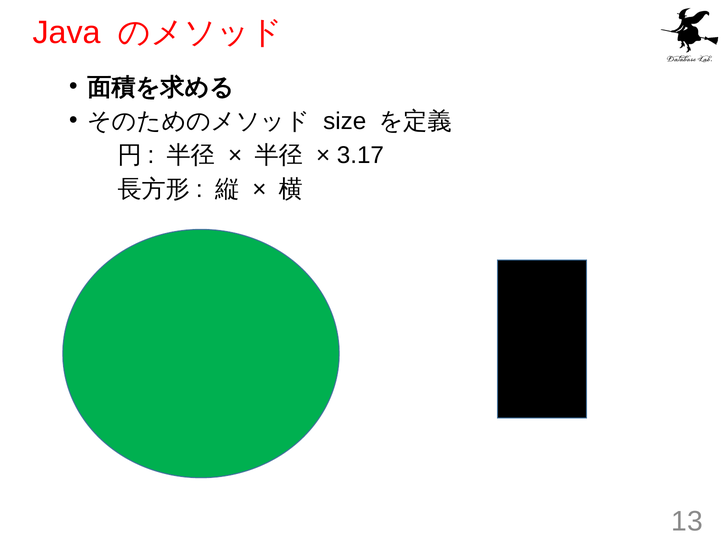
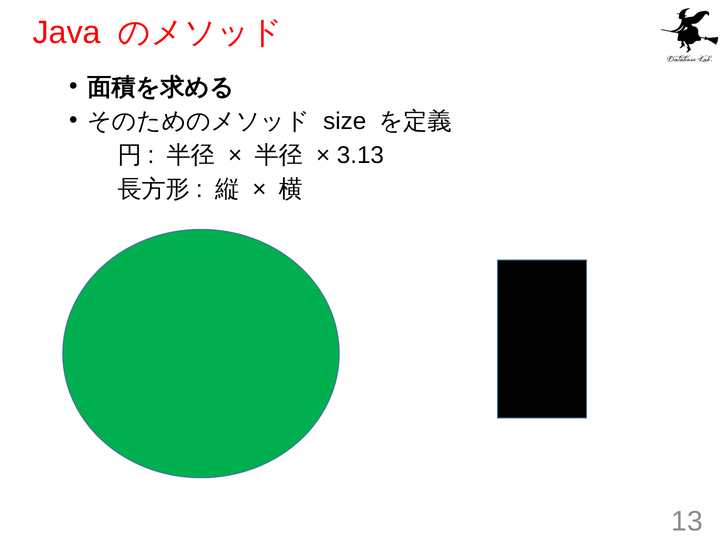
3.17: 3.17 -> 3.13
